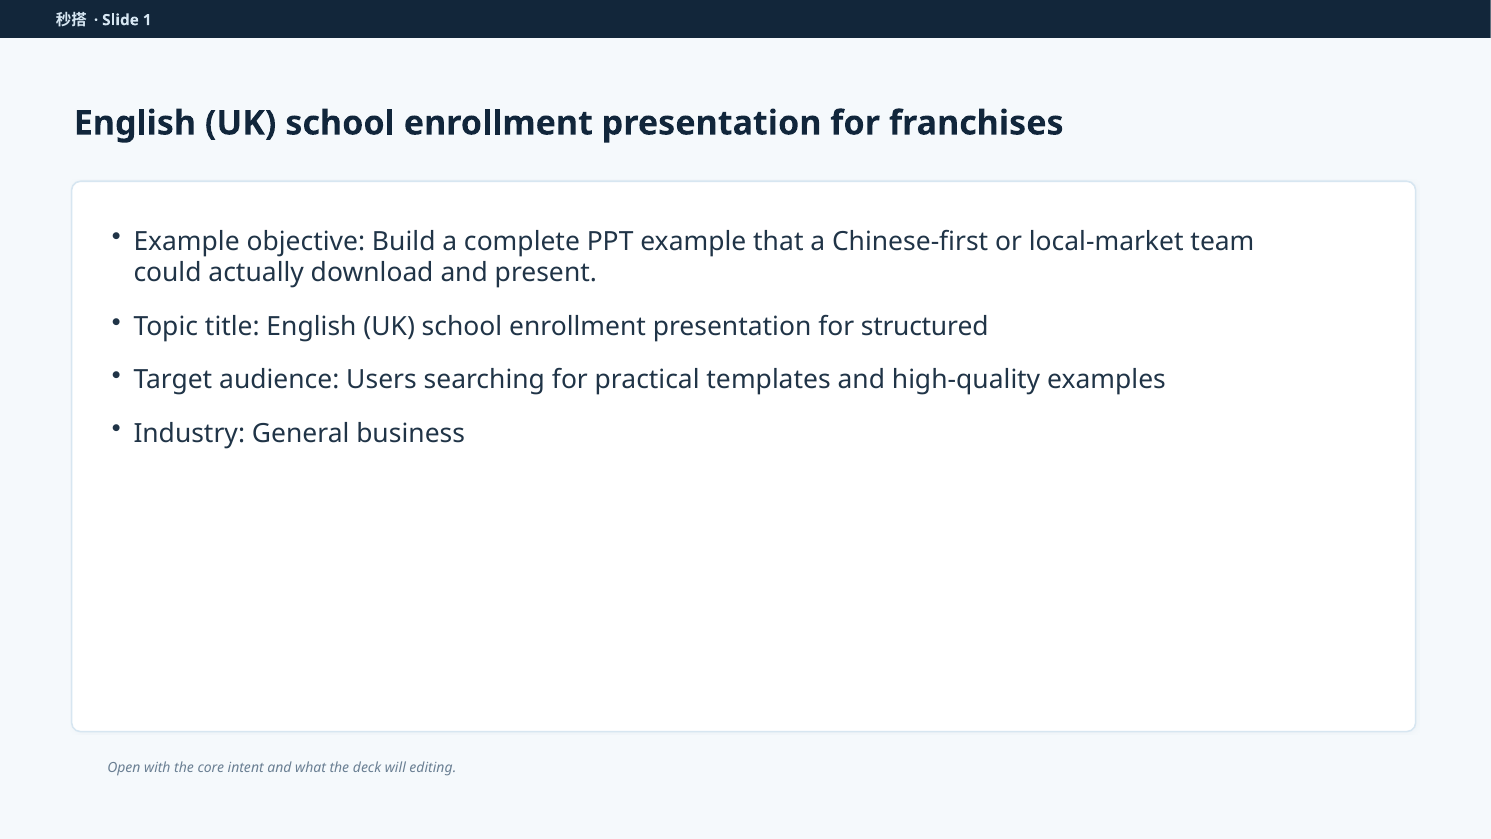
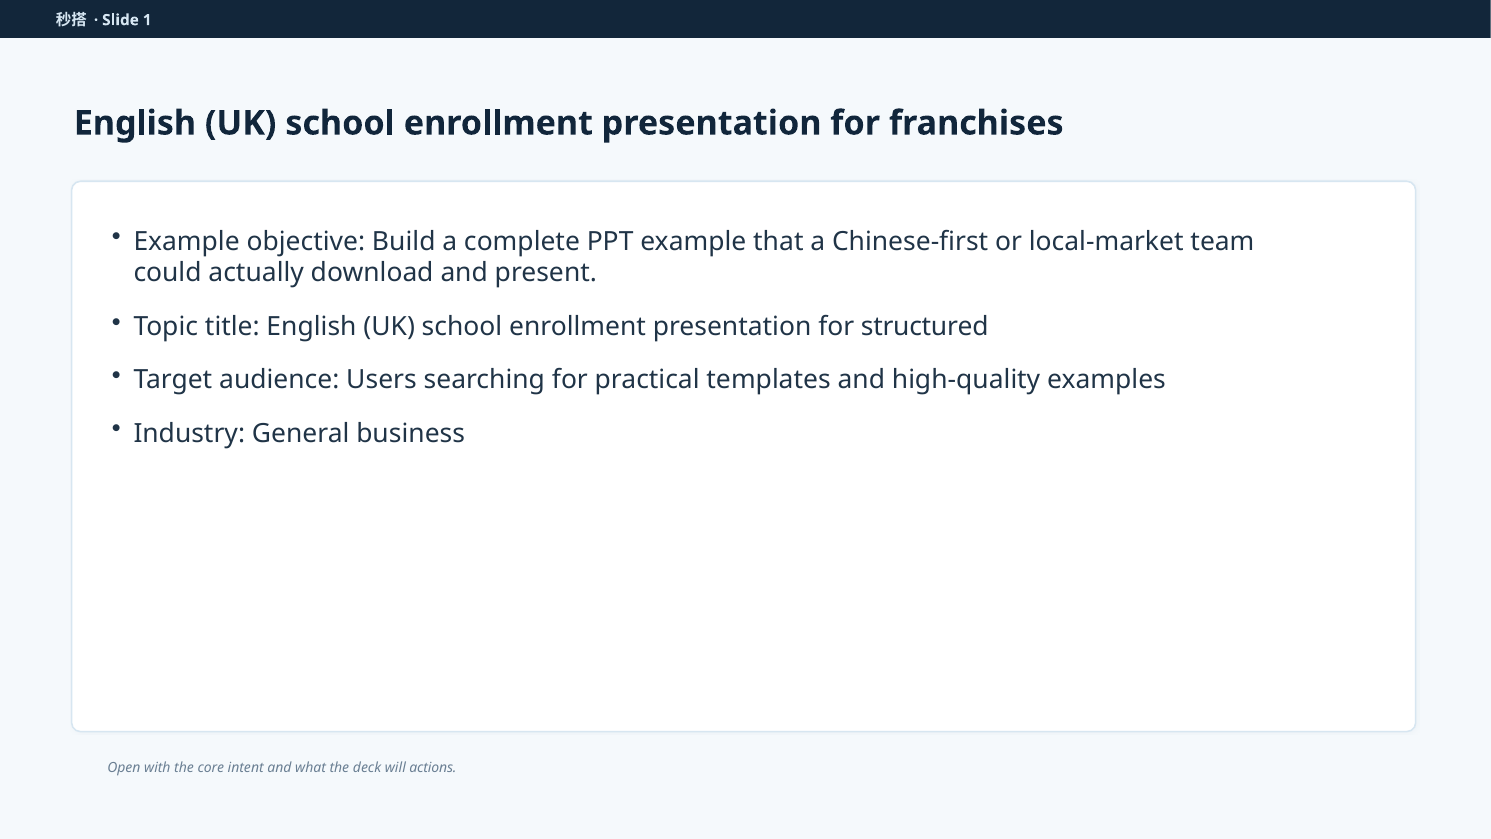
editing: editing -> actions
